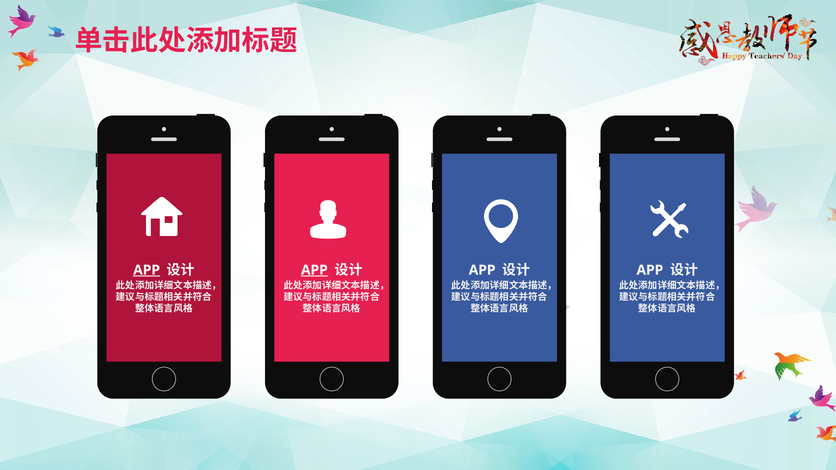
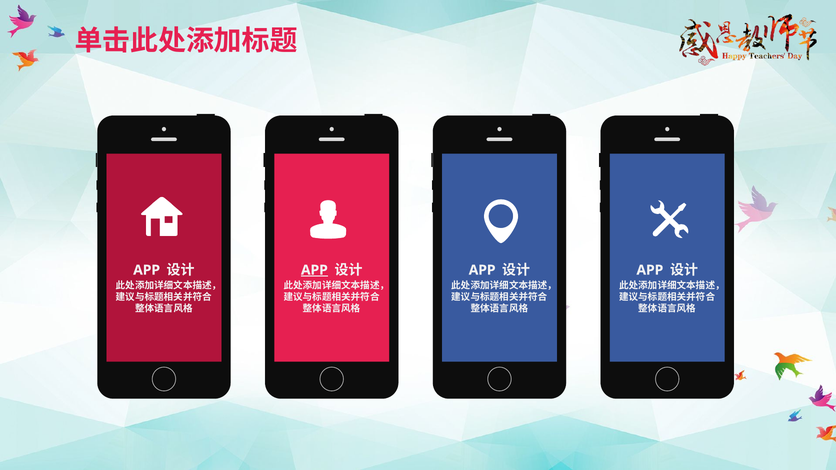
APP at (147, 270) underline: present -> none
